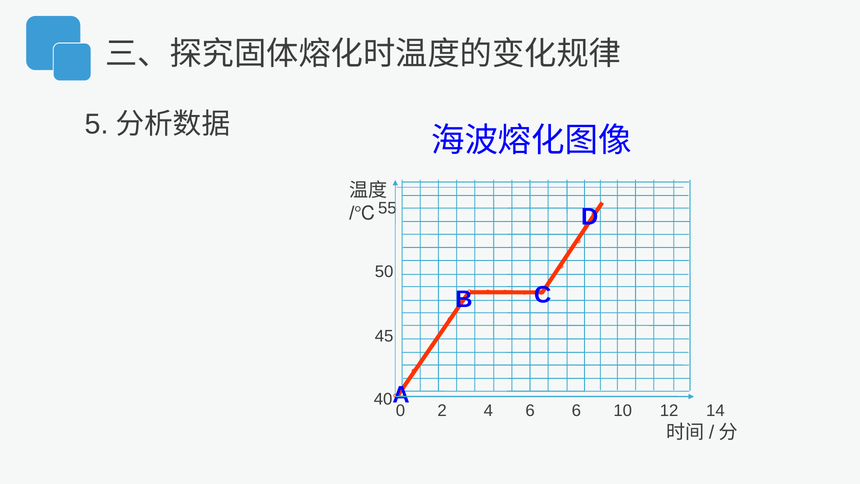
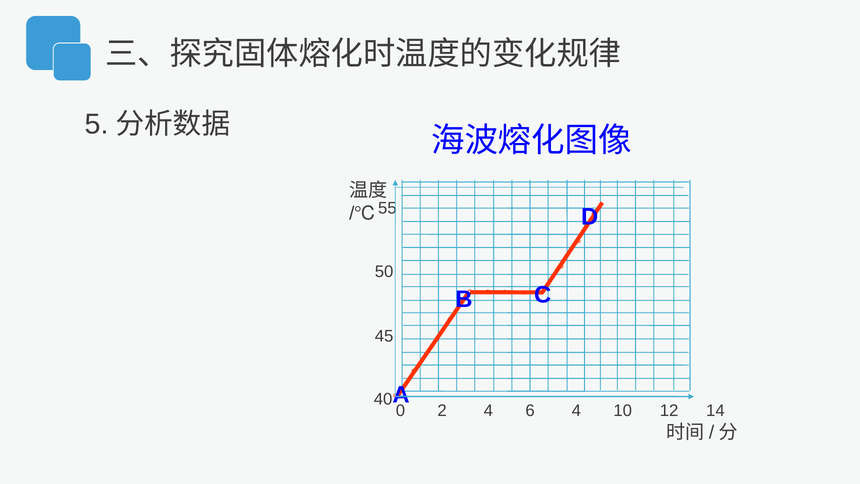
6 6: 6 -> 4
